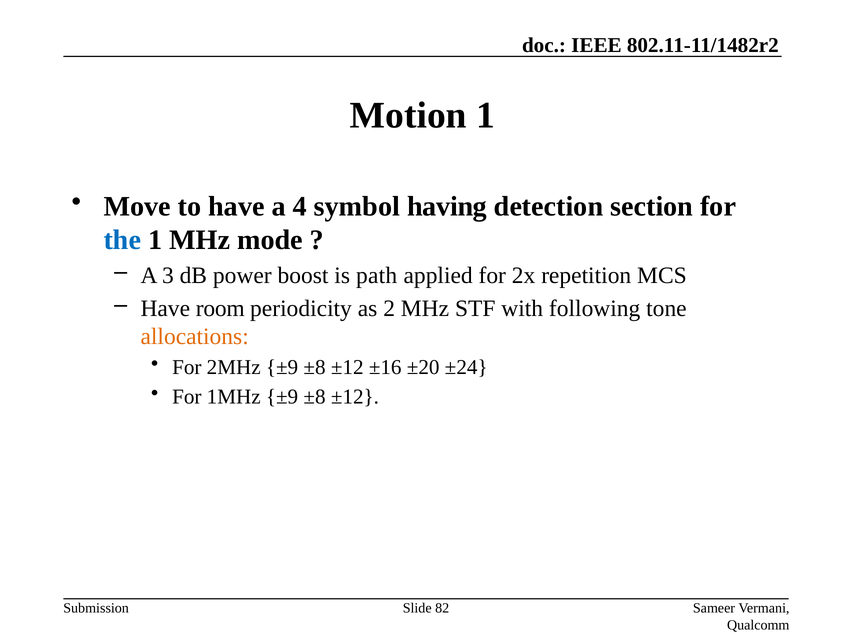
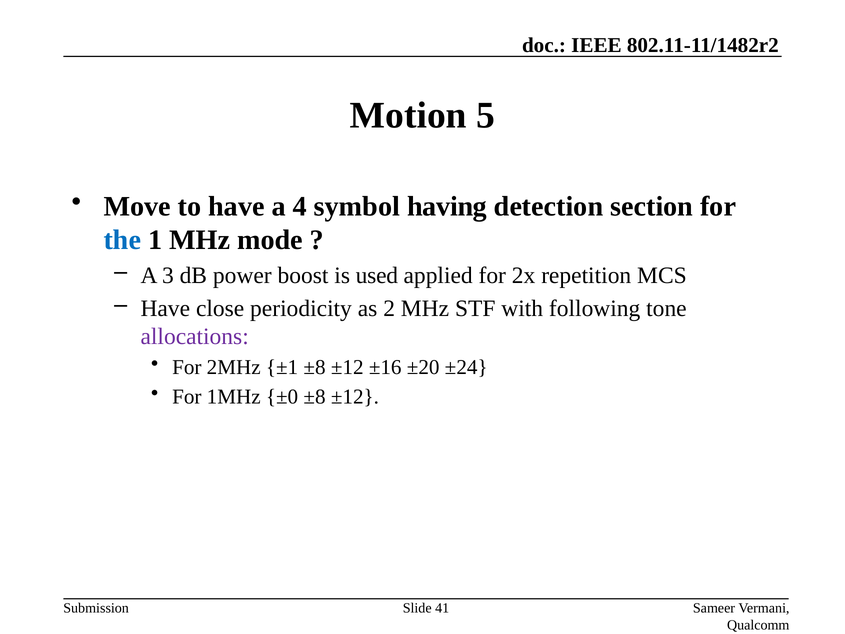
Motion 1: 1 -> 5
path: path -> used
room: room -> close
allocations colour: orange -> purple
2MHz ±9: ±9 -> ±1
1MHz ±9: ±9 -> ±0
82: 82 -> 41
